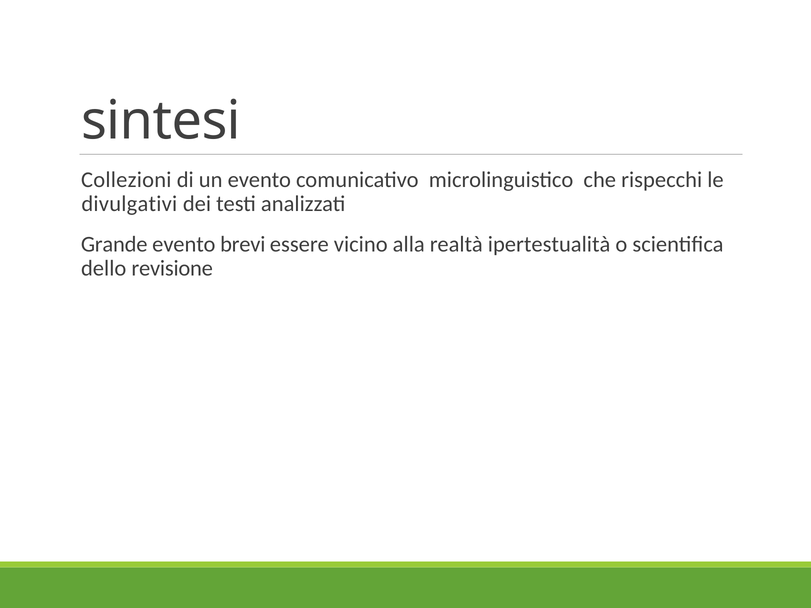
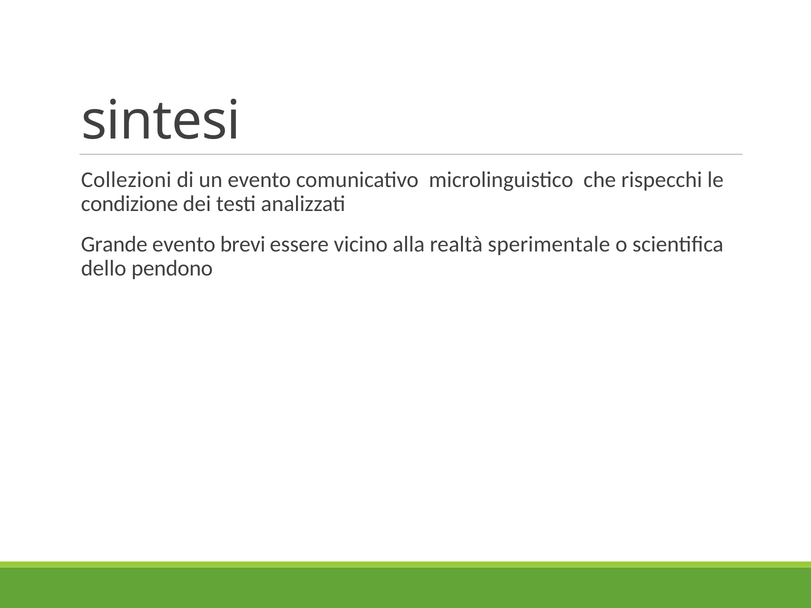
divulgativi: divulgativi -> condizione
ipertestualità: ipertestualità -> sperimentale
revisione: revisione -> pendono
